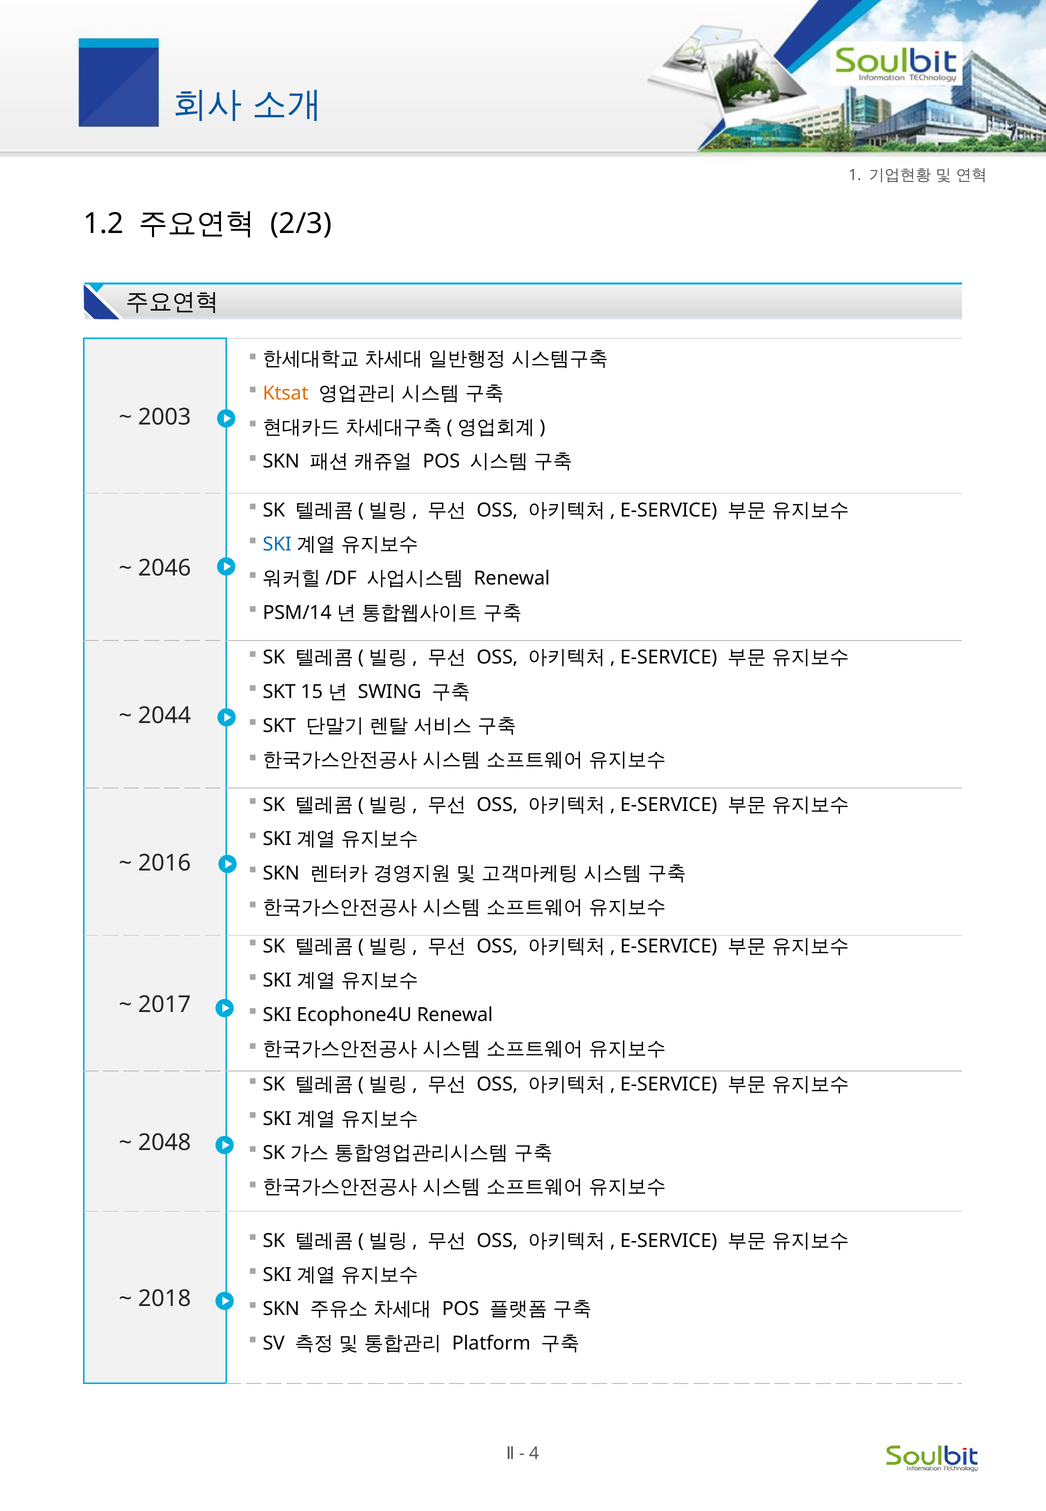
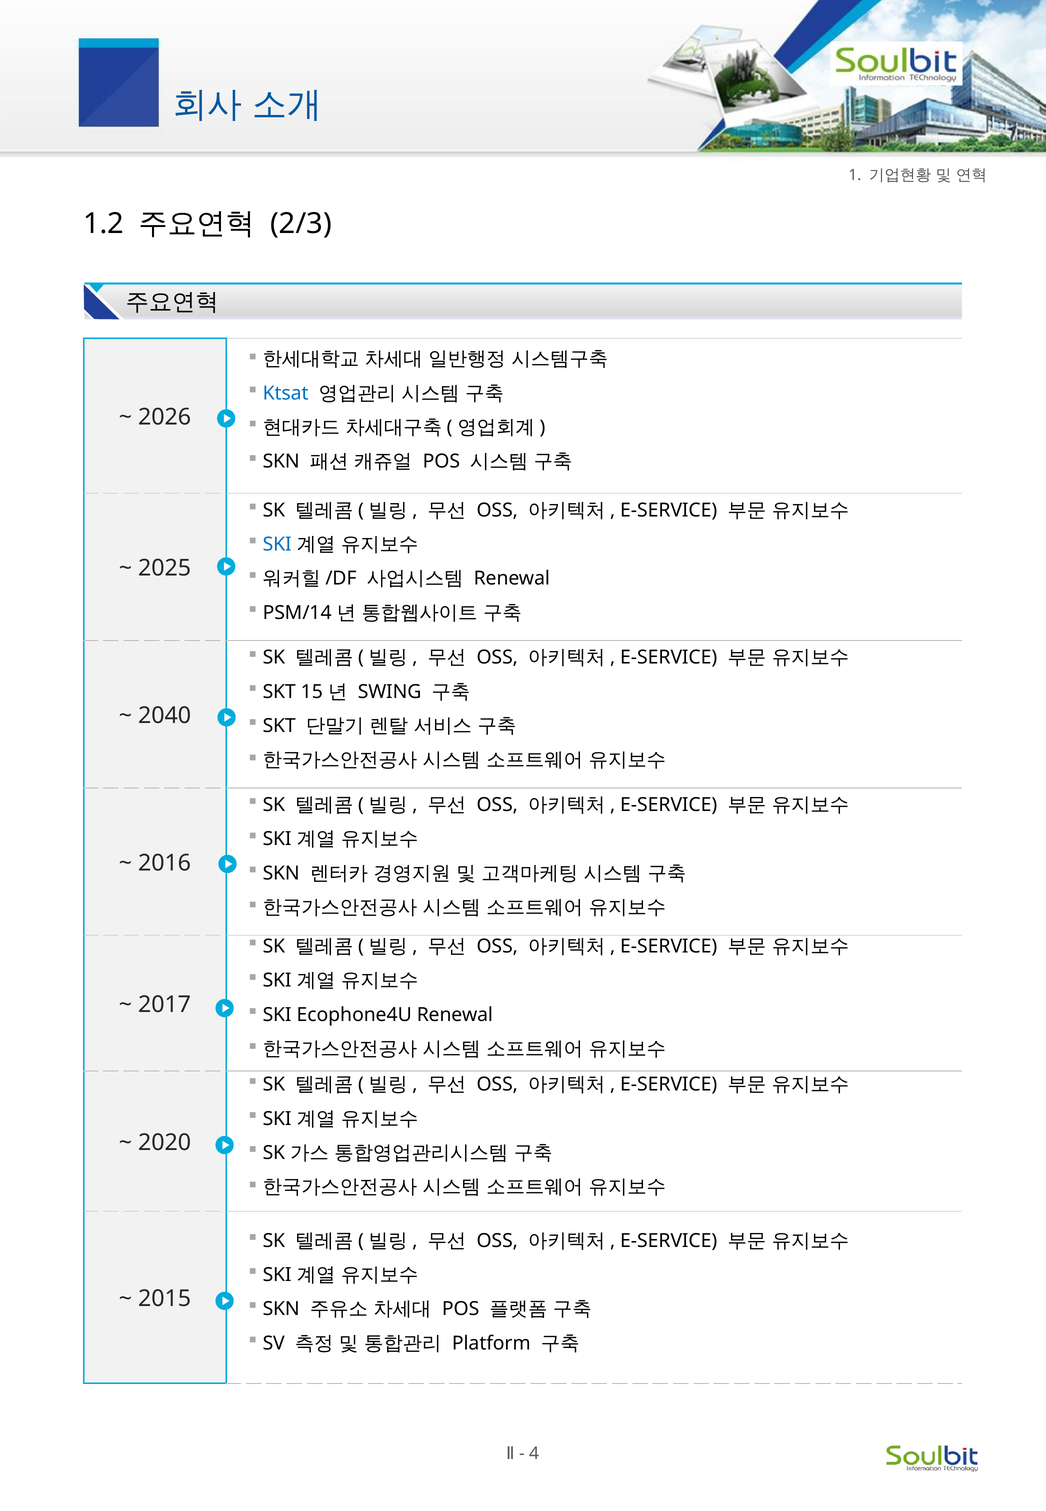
Ktsat colour: orange -> blue
2003: 2003 -> 2026
2046: 2046 -> 2025
2044: 2044 -> 2040
2048: 2048 -> 2020
2018: 2018 -> 2015
